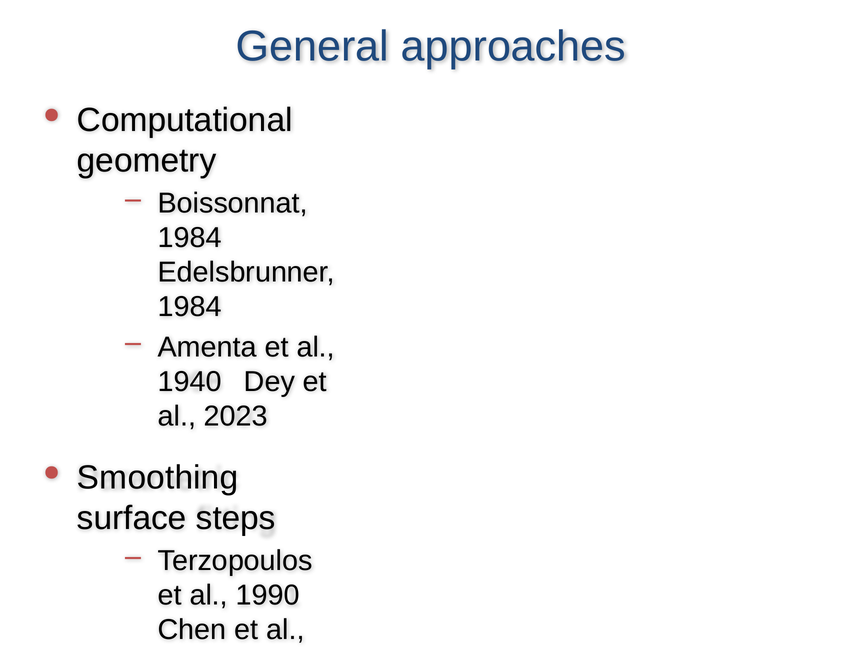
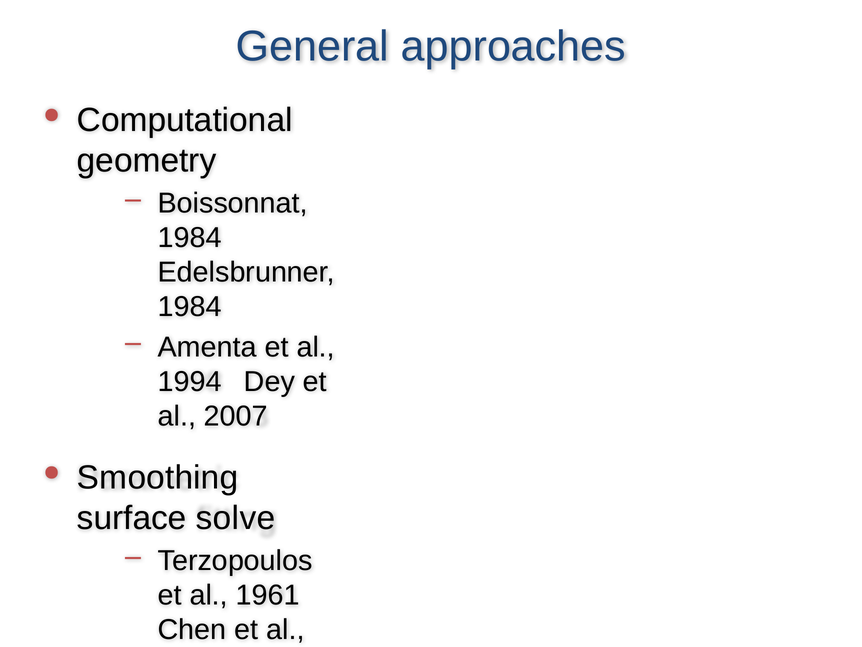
1940: 1940 -> 1994
2023: 2023 -> 2007
steps: steps -> solve
1990: 1990 -> 1961
